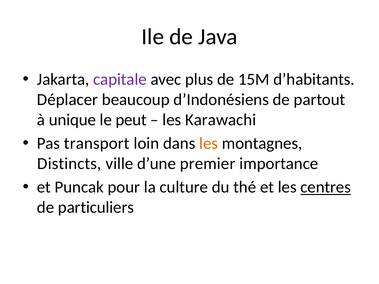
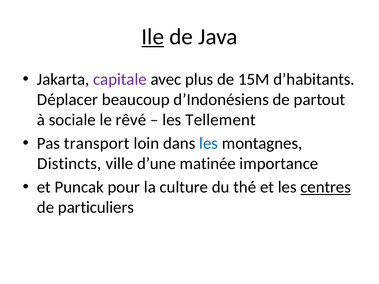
Ile underline: none -> present
unique: unique -> sociale
peut: peut -> rêvé
Karawachi: Karawachi -> Tellement
les at (209, 144) colour: orange -> blue
premier: premier -> matinée
